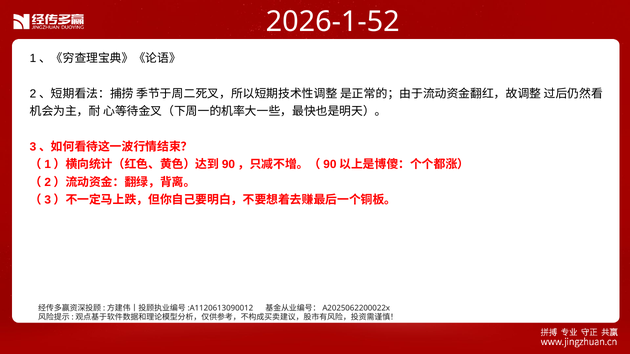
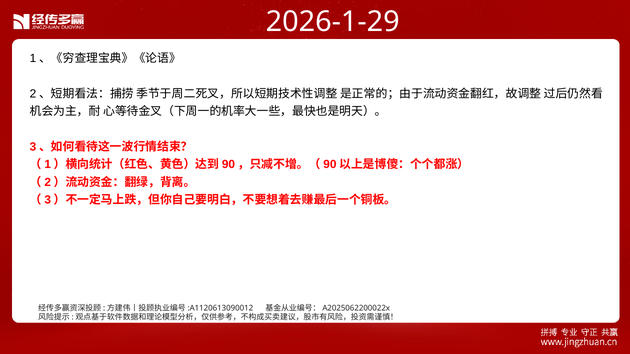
2026-1-52: 2026-1-52 -> 2026-1-29
